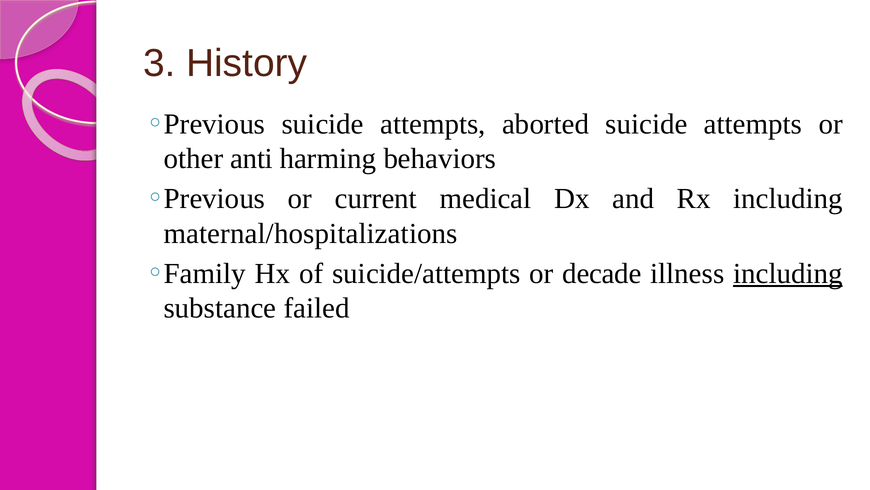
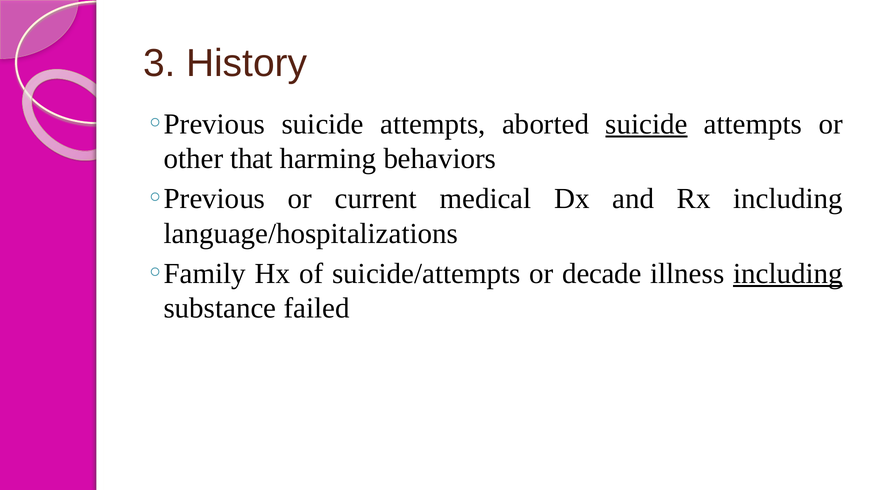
suicide at (647, 124) underline: none -> present
anti: anti -> that
maternal/hospitalizations: maternal/hospitalizations -> language/hospitalizations
